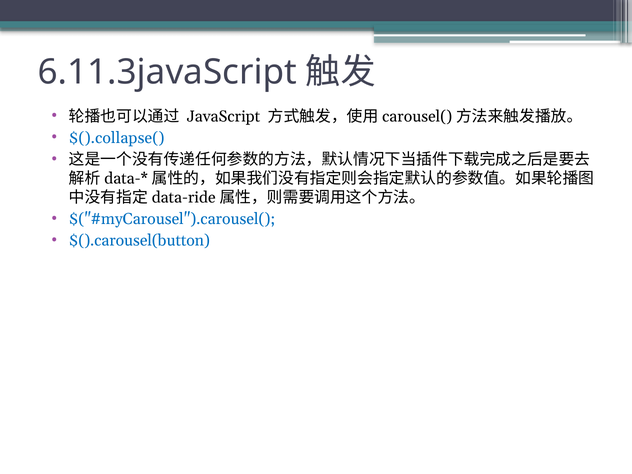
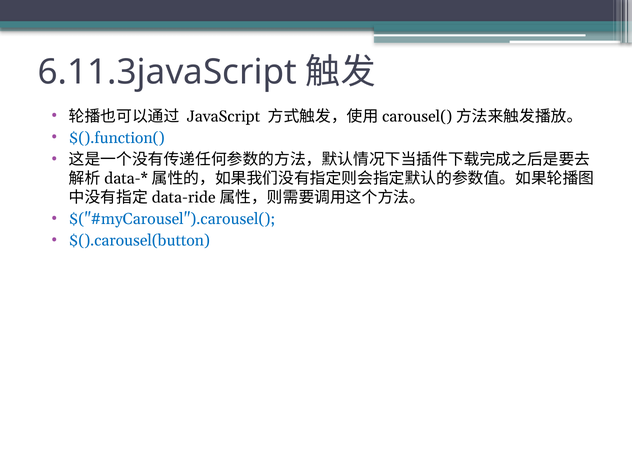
$().collapse(: $().collapse( -> $().function(
